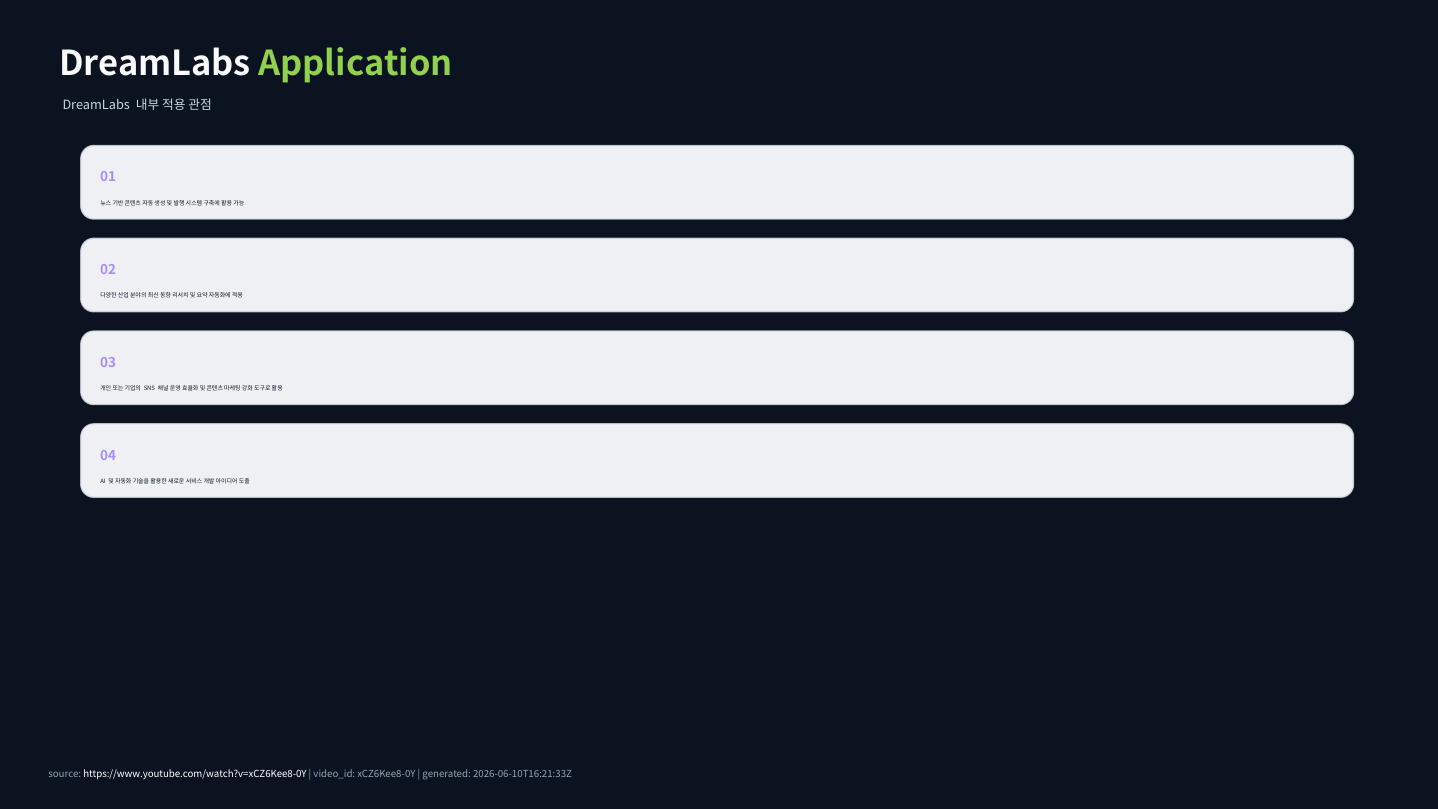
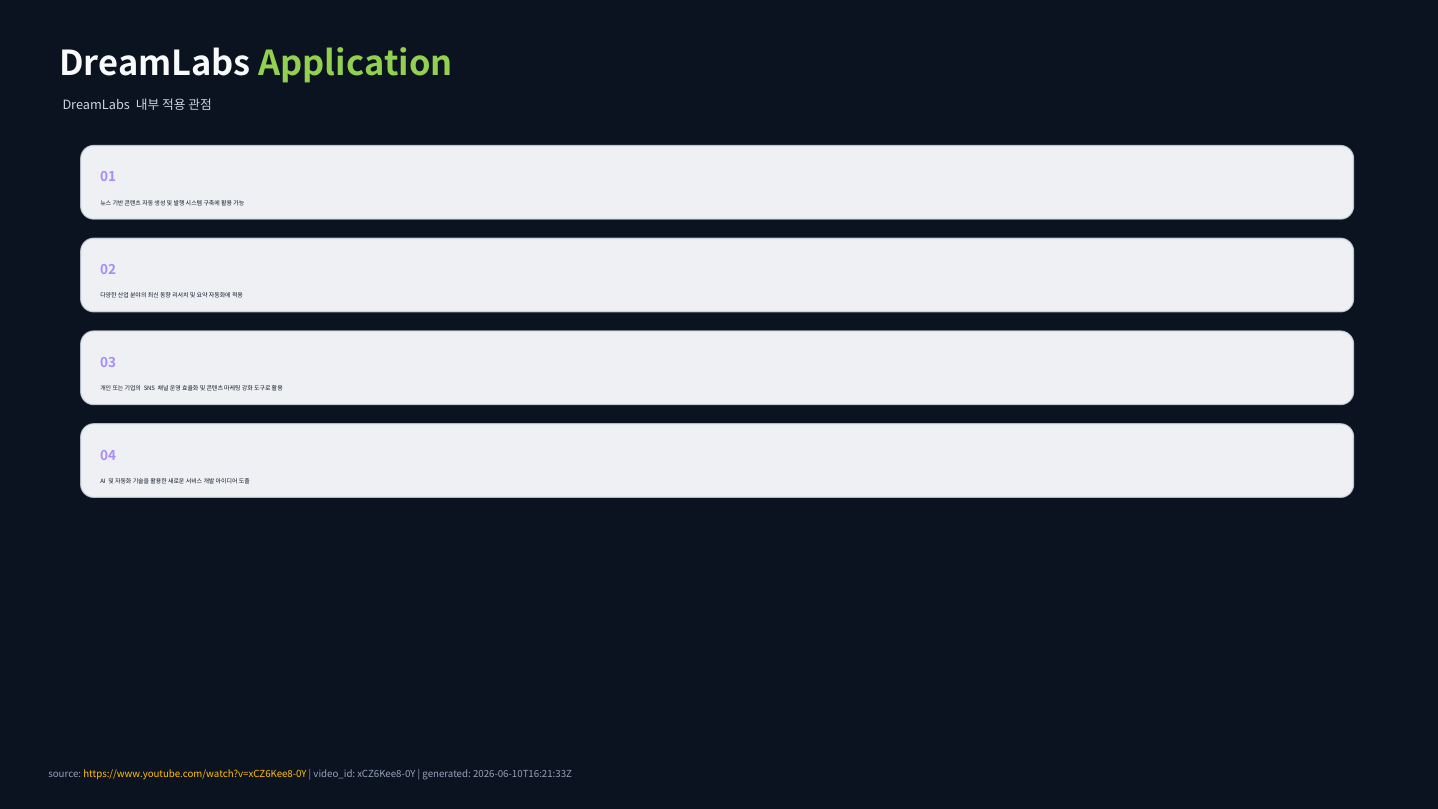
https://www.youtube.com/watch?v=xCZ6Kee8-0Y colour: white -> yellow
